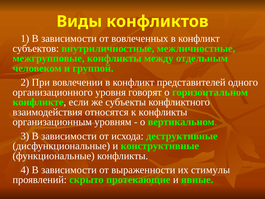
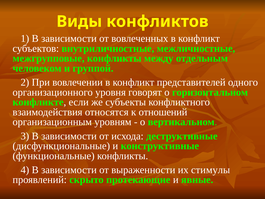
к конфликты: конфликты -> отношений
